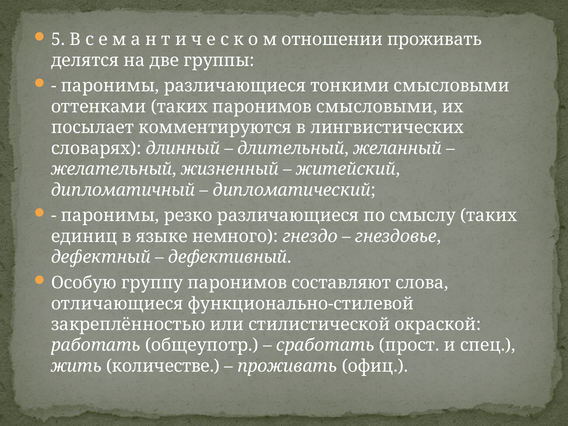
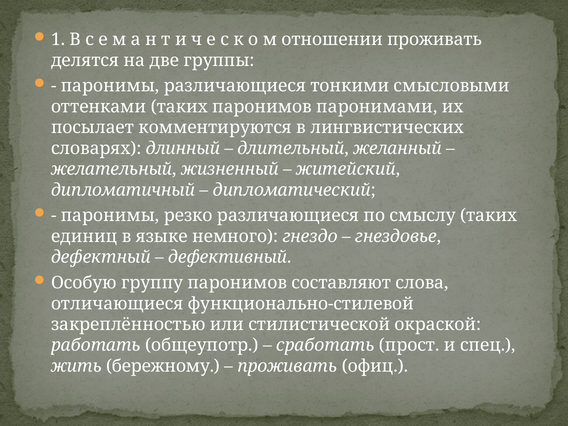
5: 5 -> 1
паронимов смысловыми: смысловыми -> паронимами
количестве: количестве -> бережному
